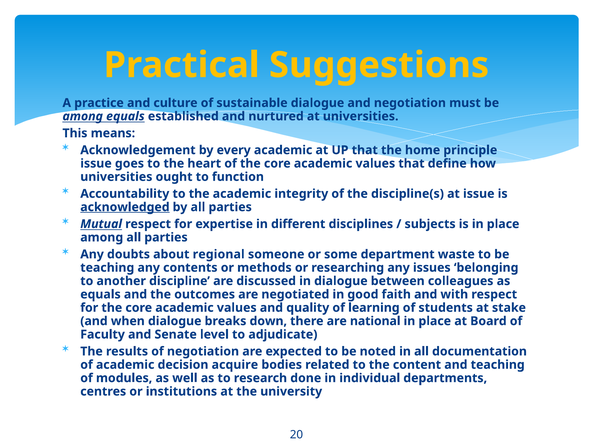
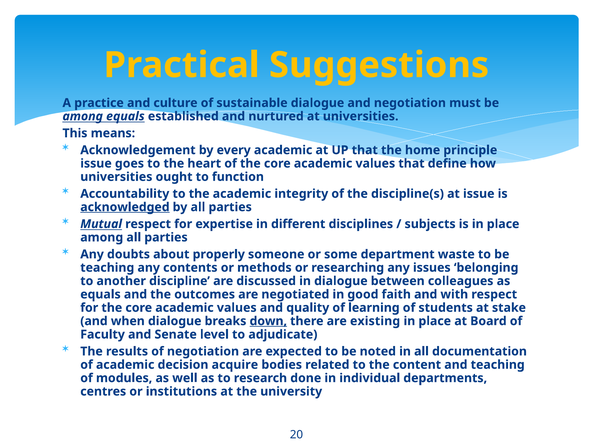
regional: regional -> properly
down underline: none -> present
national: national -> existing
